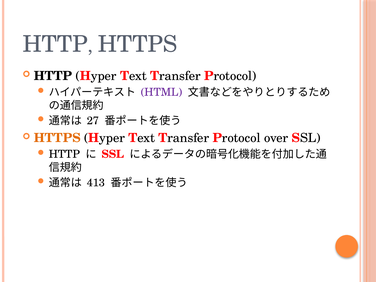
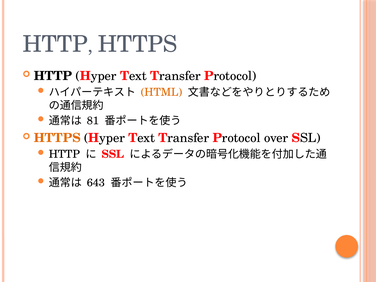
HTML colour: purple -> orange
27: 27 -> 81
413: 413 -> 643
